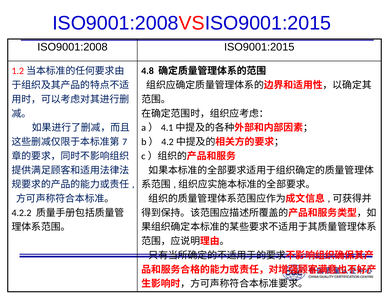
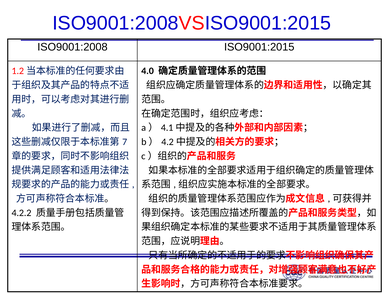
4.8: 4.8 -> 4.0
